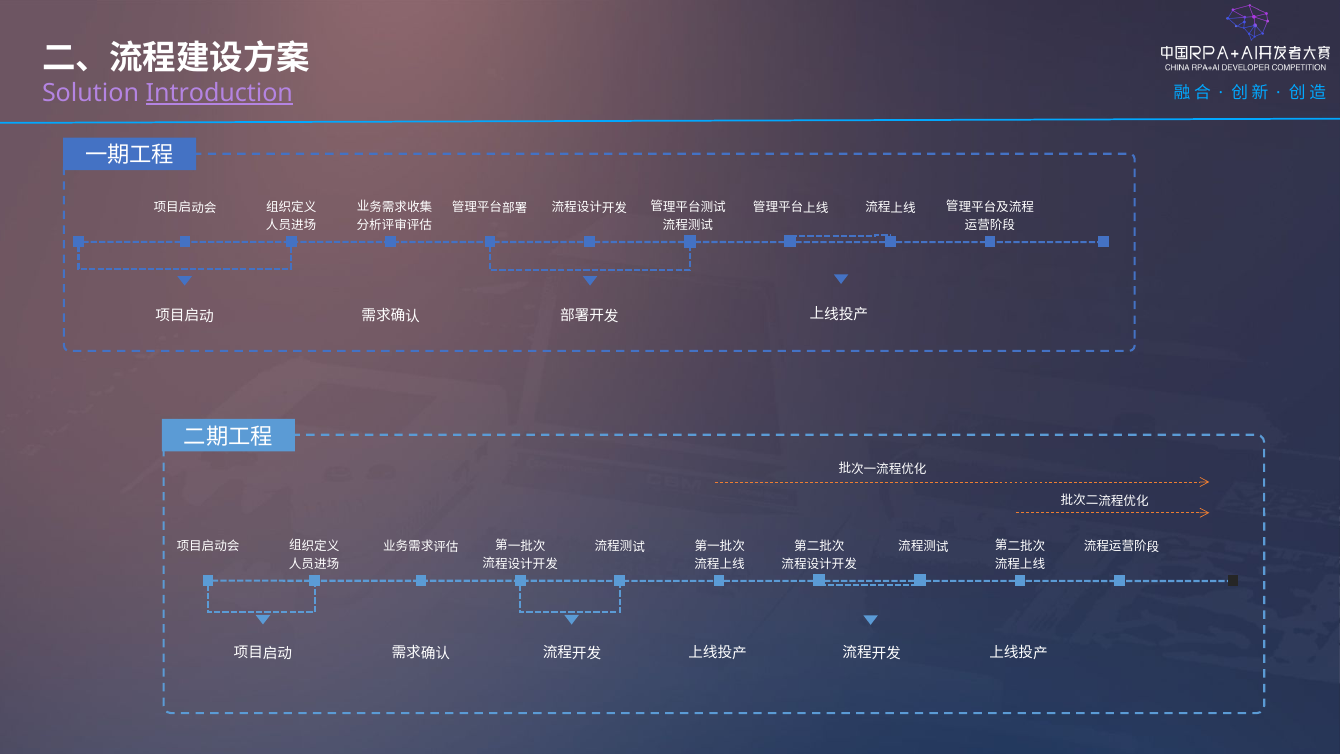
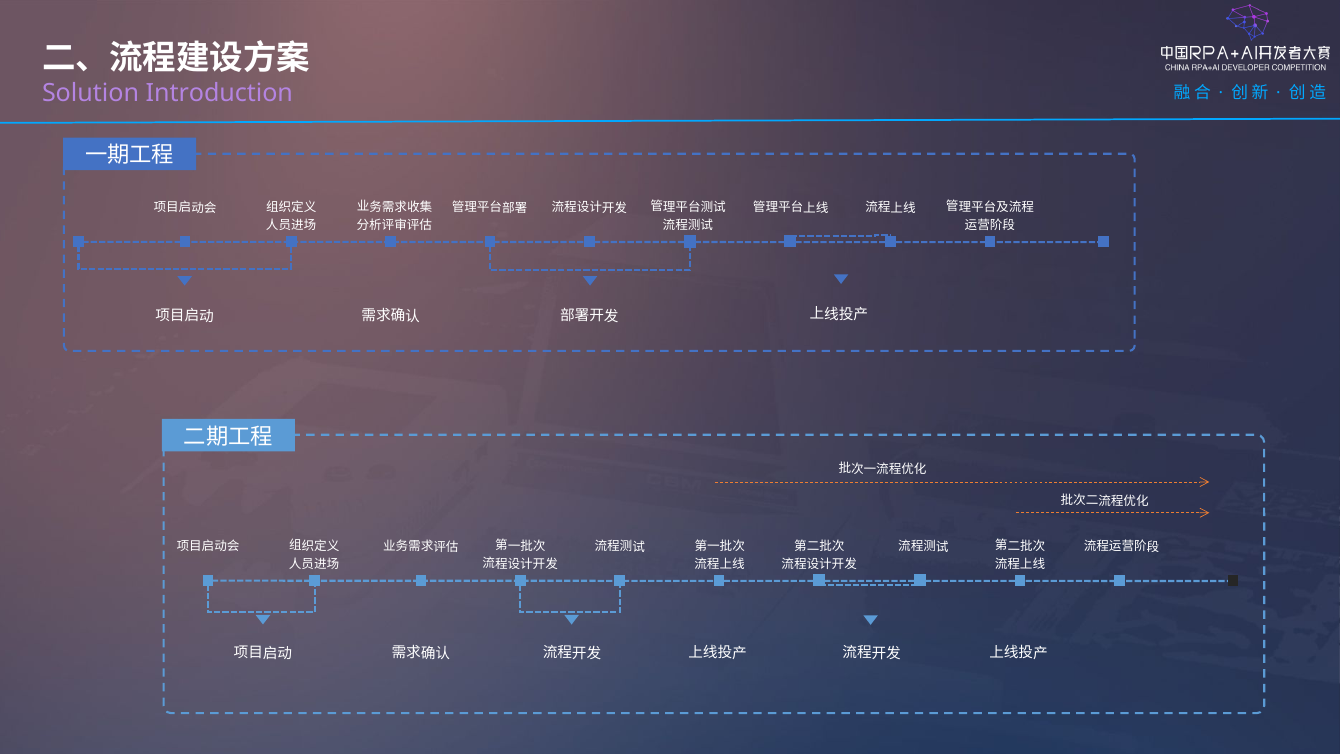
Introduction underline: present -> none
